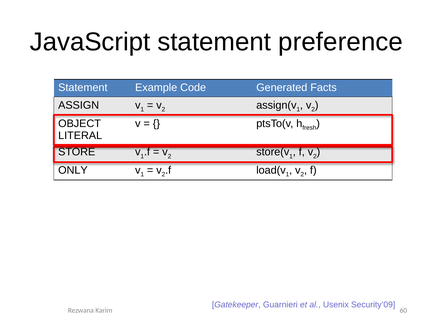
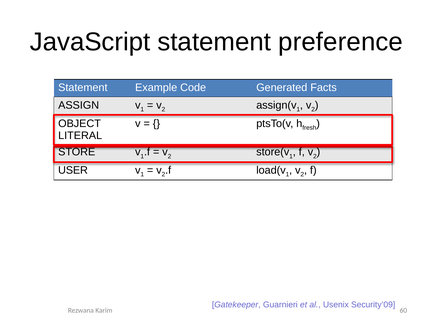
ONLY: ONLY -> USER
